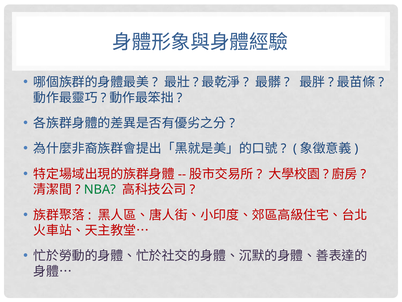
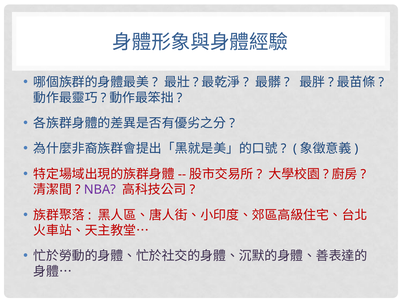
NBA colour: green -> purple
